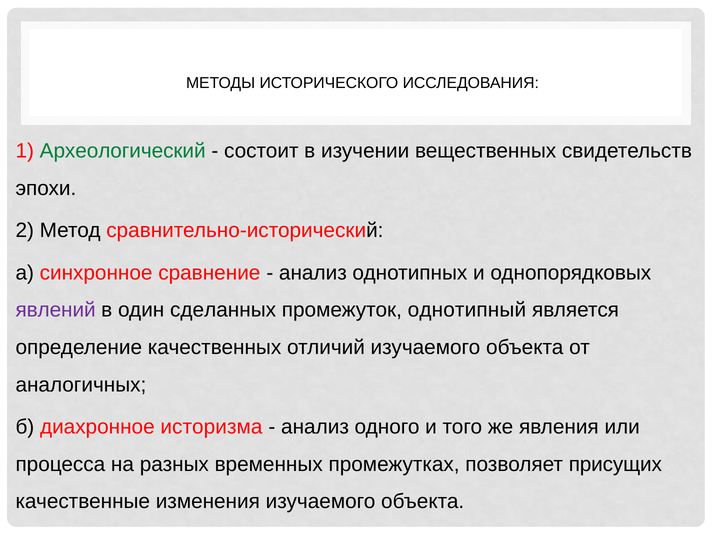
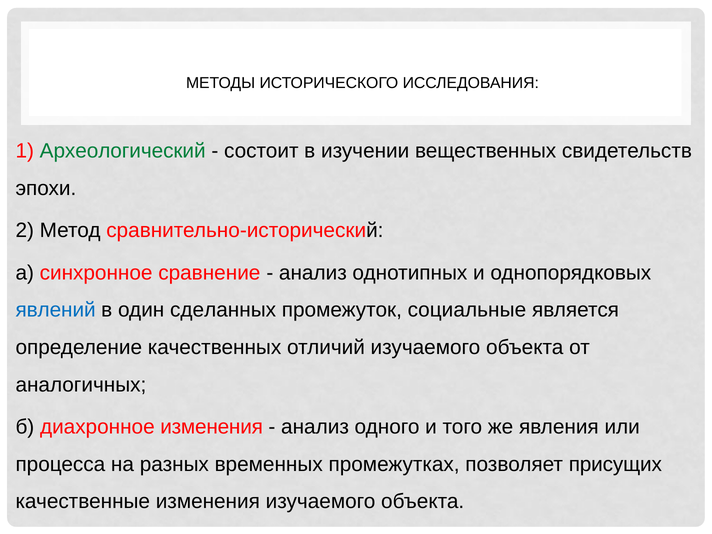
явлений colour: purple -> blue
однотипный: однотипный -> социальные
диахронное историзма: историзма -> изменения
